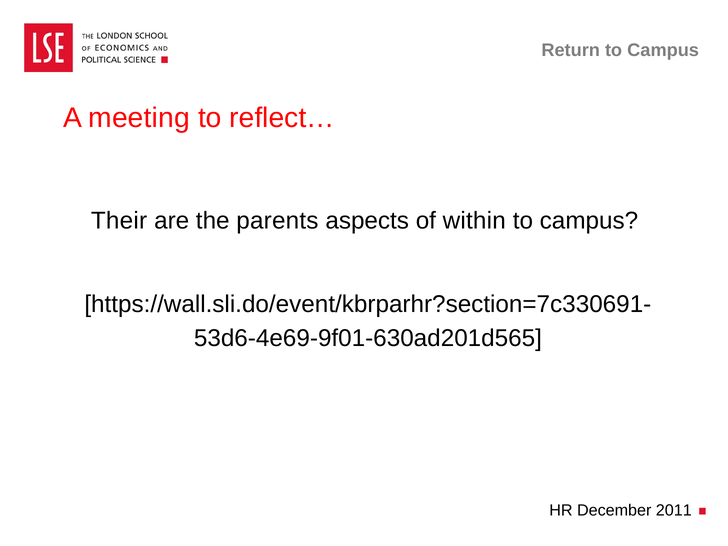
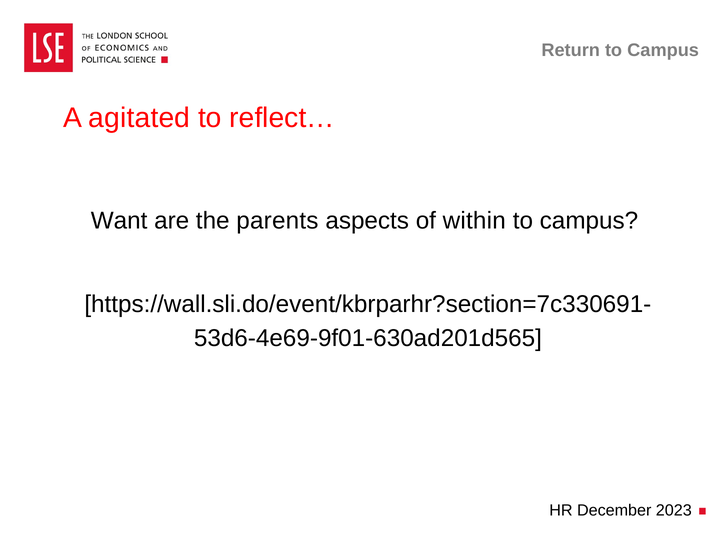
meeting: meeting -> agitated
Their: Their -> Want
2011: 2011 -> 2023
